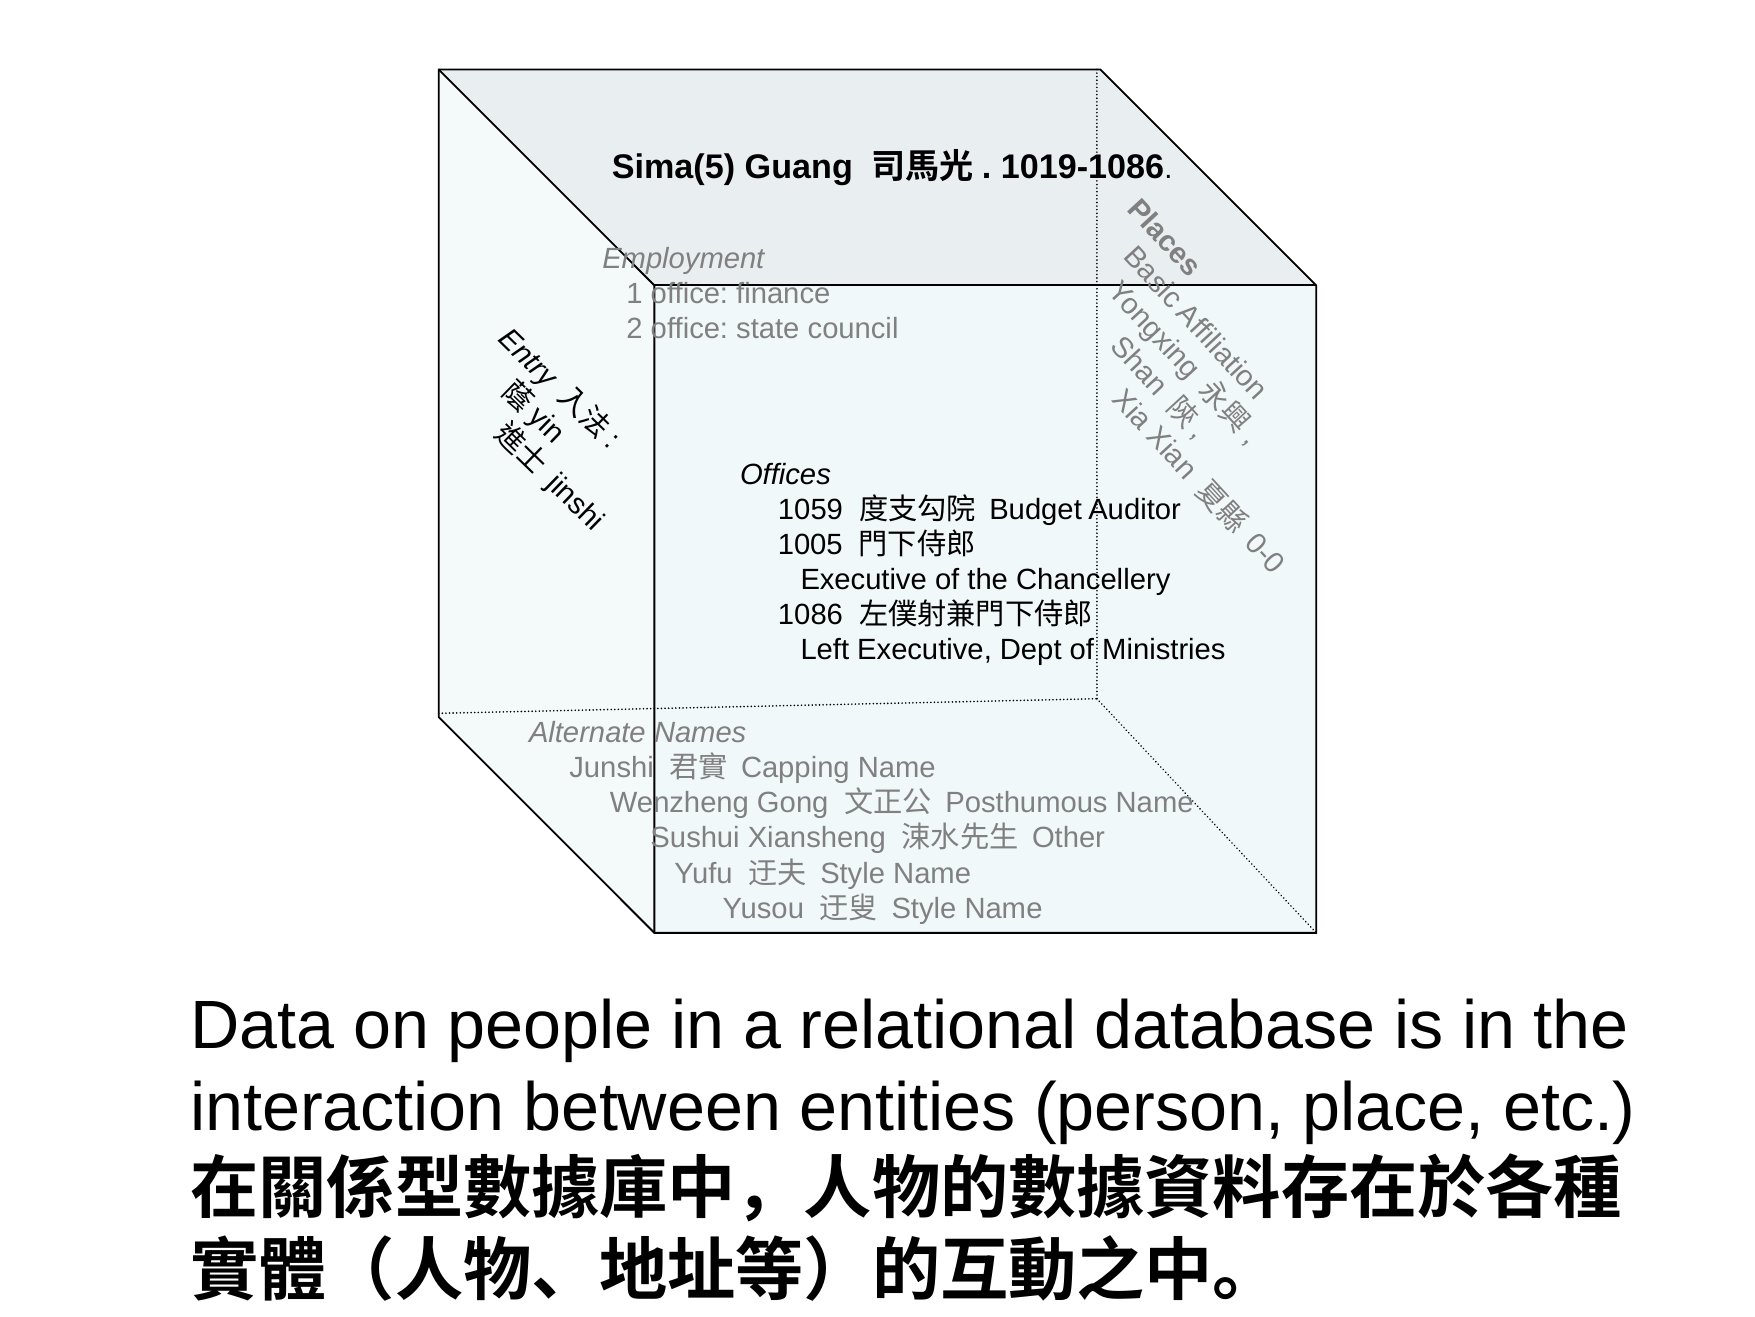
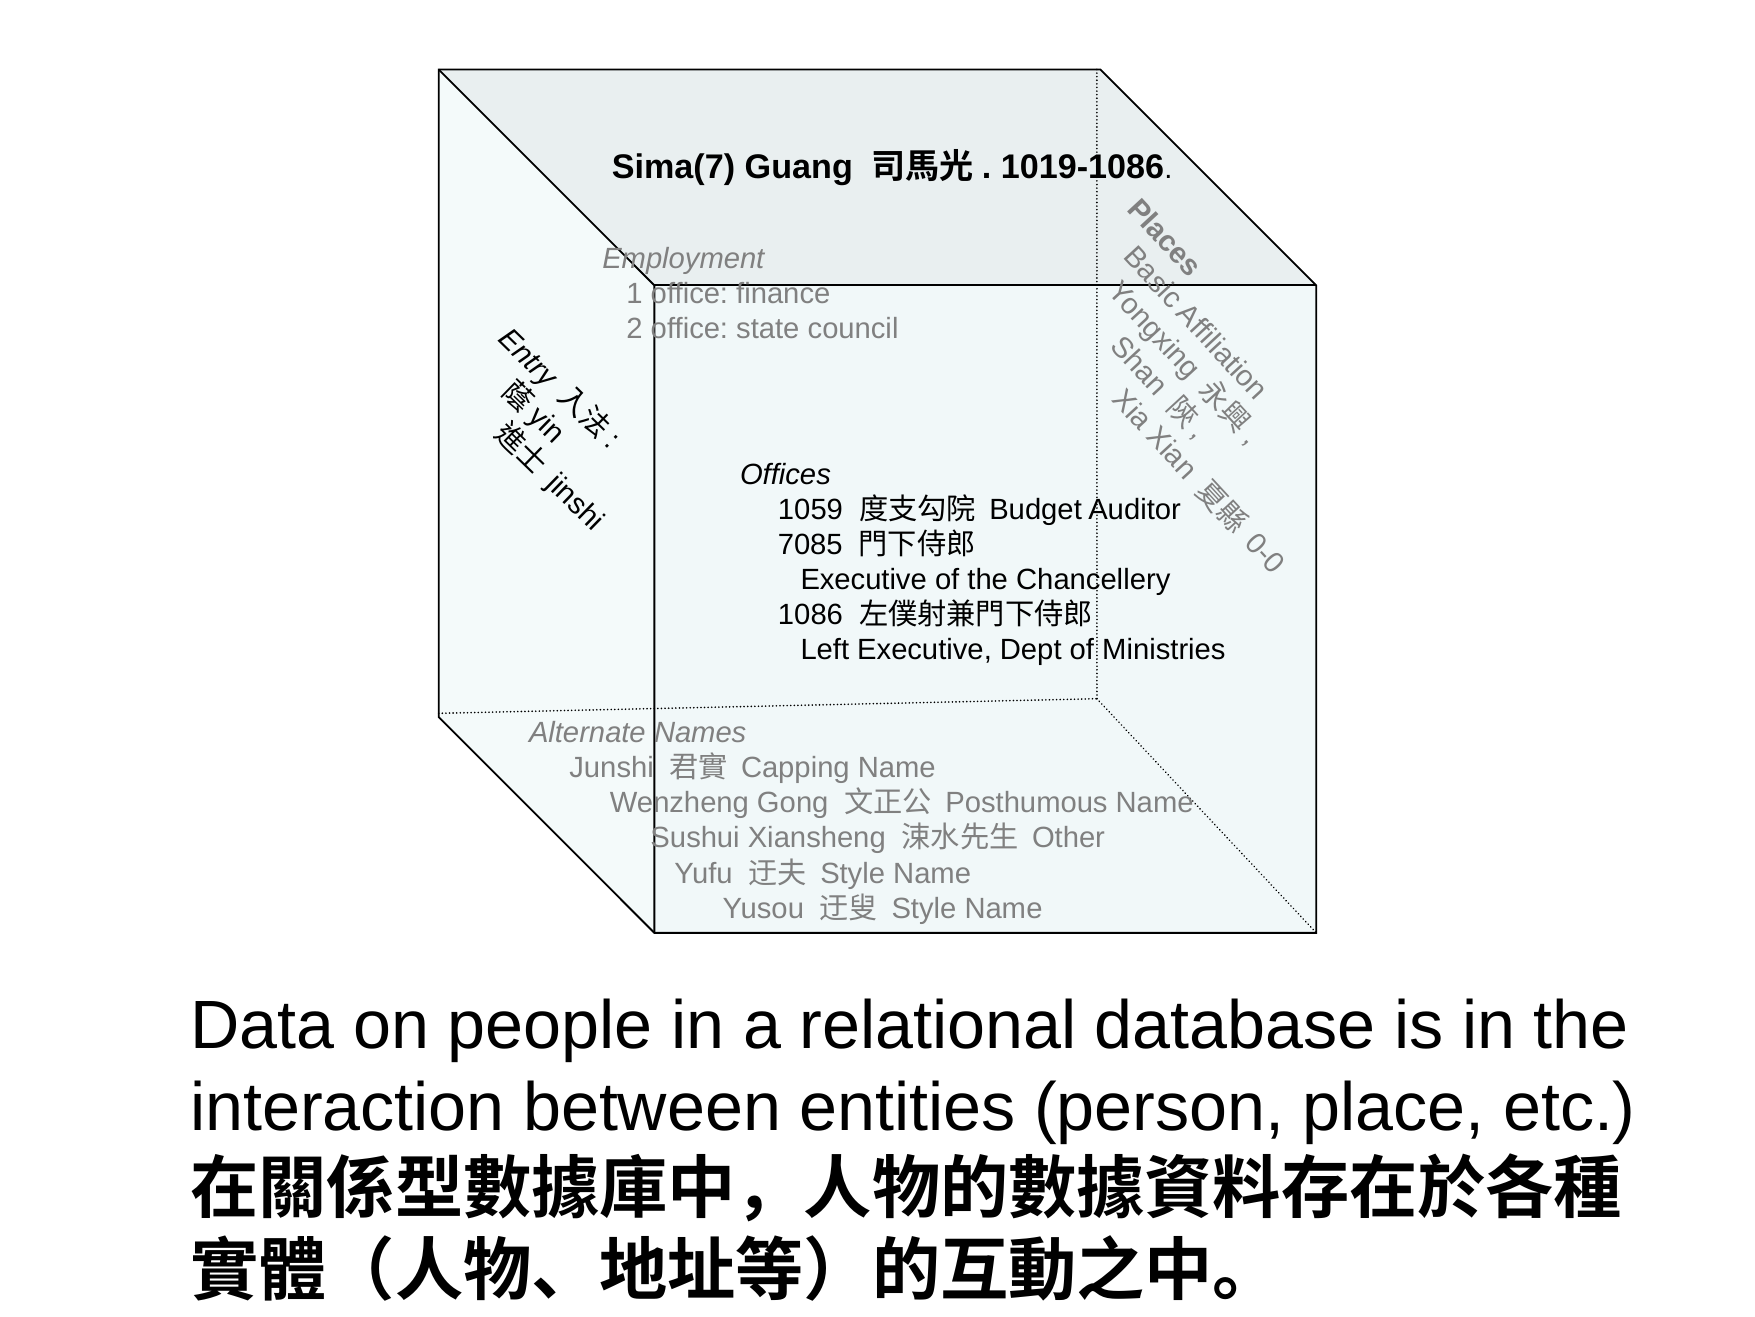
Sima(5: Sima(5 -> Sima(7
1005: 1005 -> 7085
